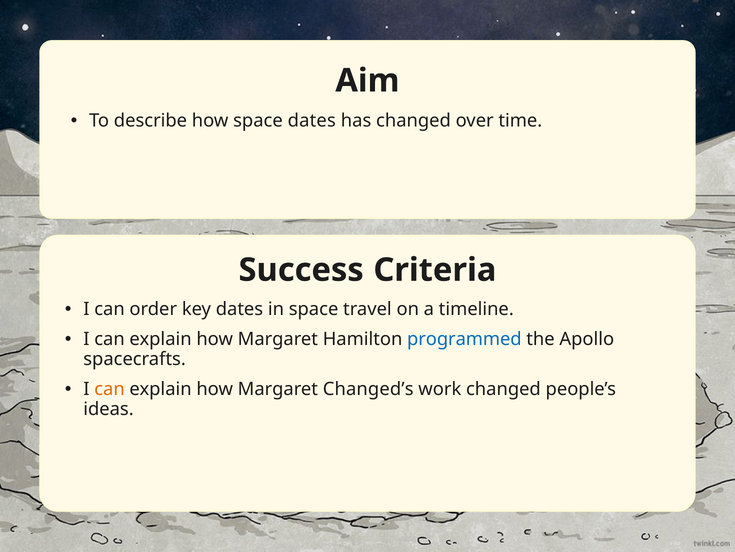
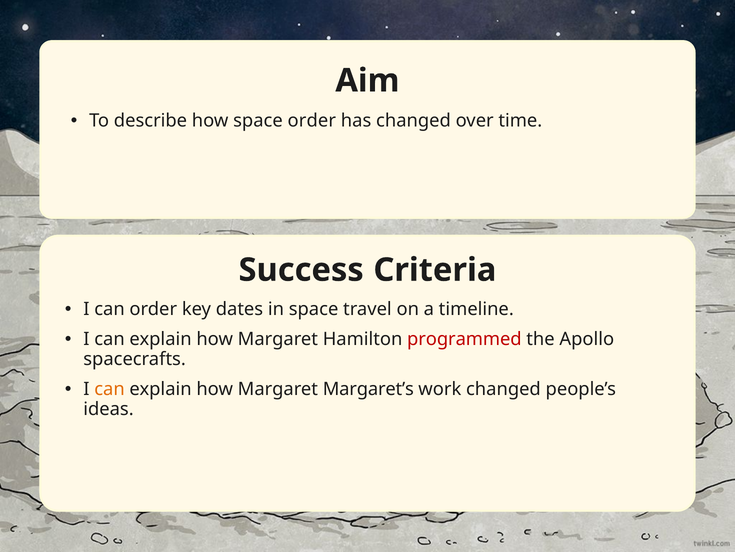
space dates: dates -> order
programmed colour: blue -> red
Changed’s: Changed’s -> Margaret’s
